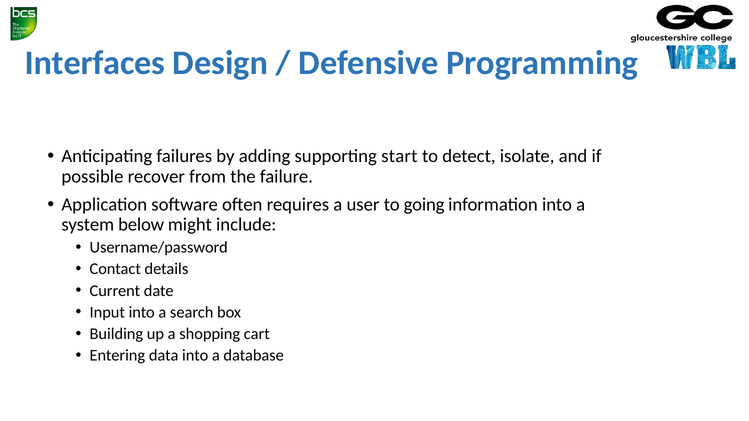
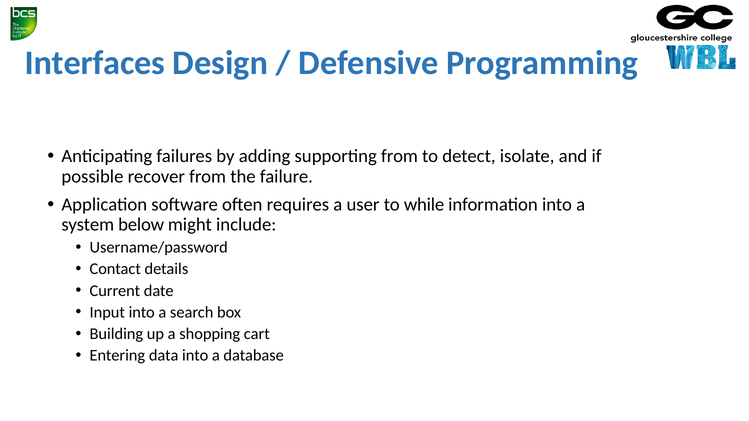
supporting start: start -> from
going: going -> while
